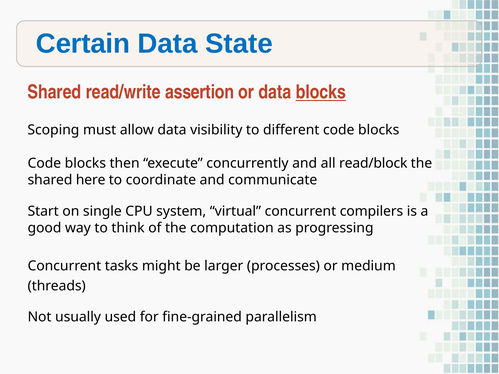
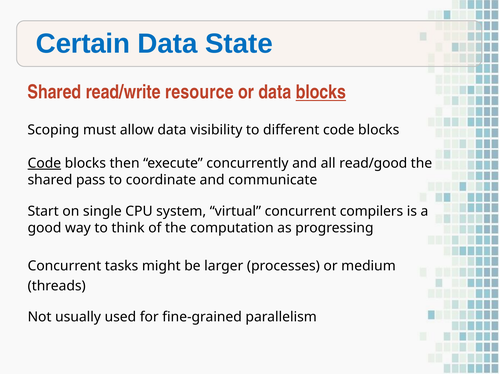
assertion: assertion -> resource
Code at (44, 163) underline: none -> present
read/block: read/block -> read/good
here: here -> pass
